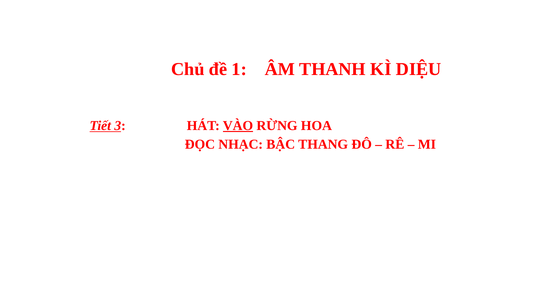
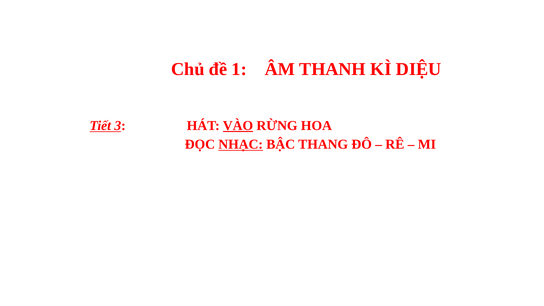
NHẠC underline: none -> present
